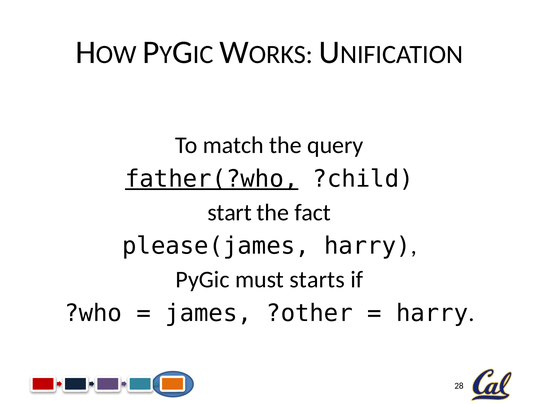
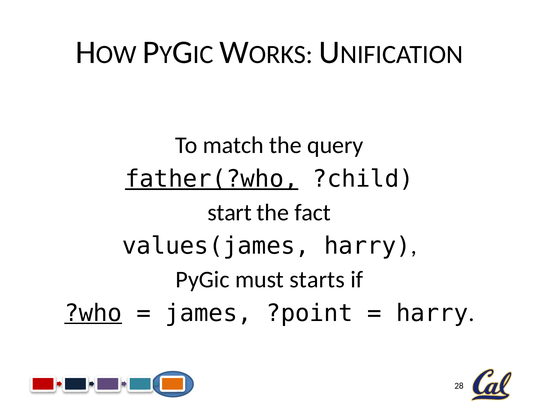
please(james: please(james -> values(james
?who underline: none -> present
?other: ?other -> ?point
